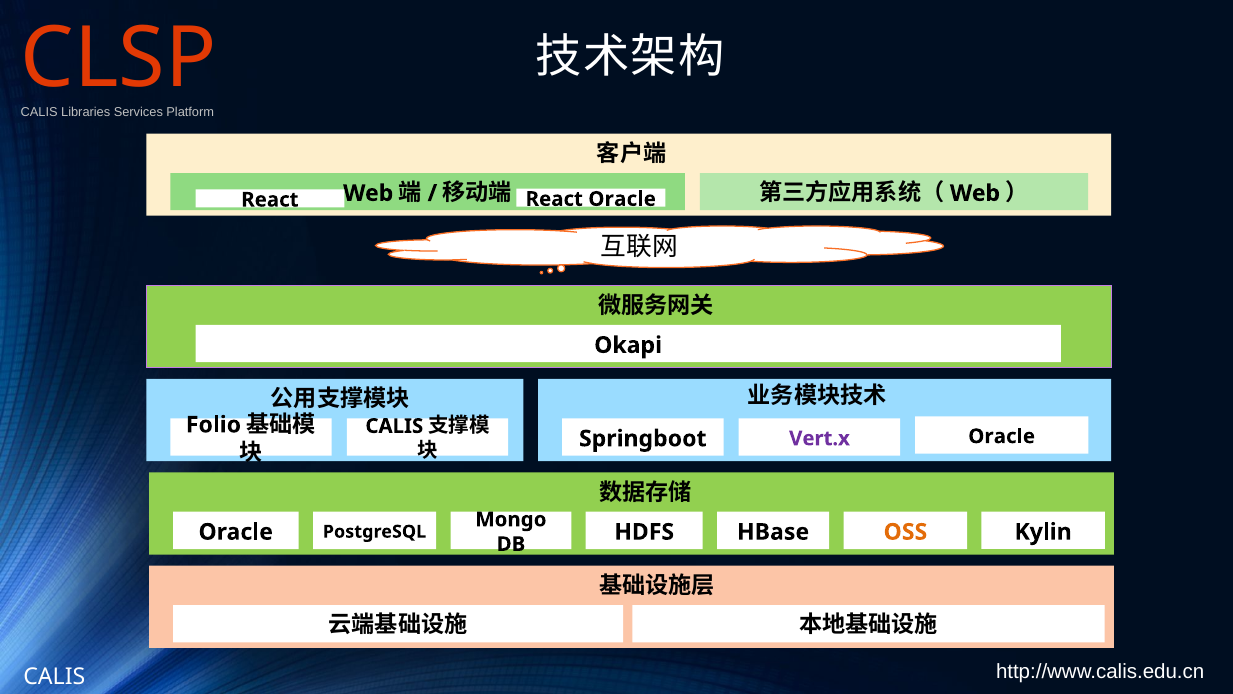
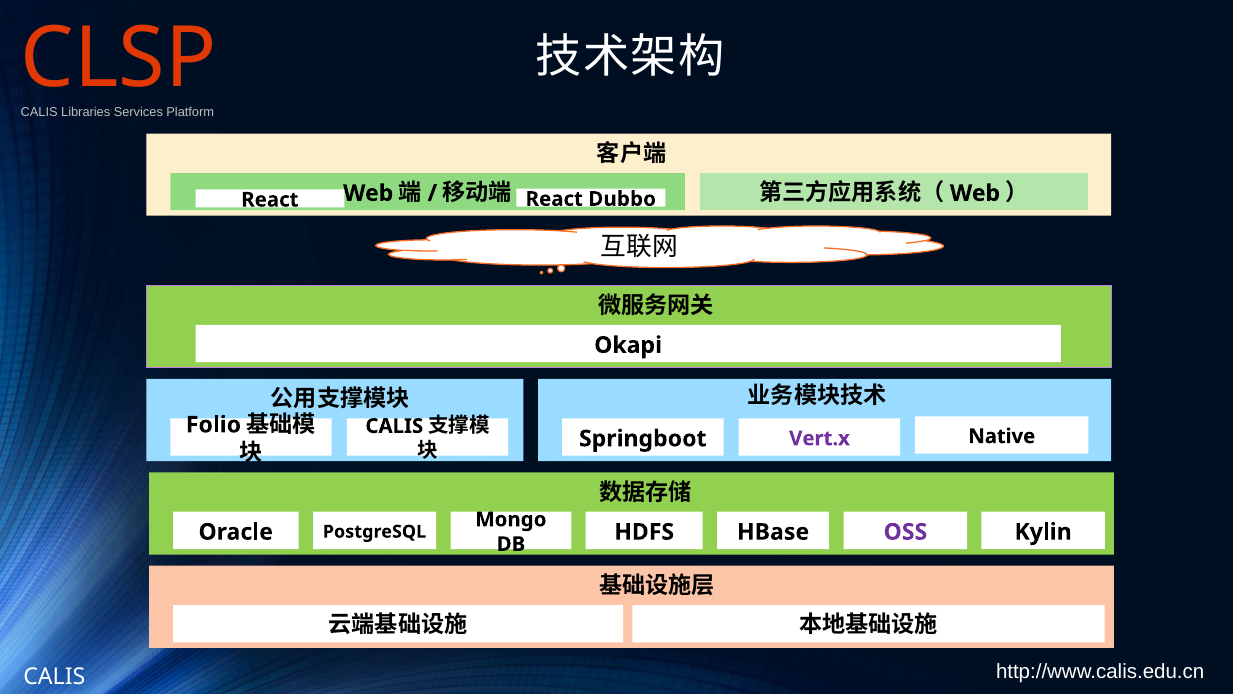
React Oracle: Oracle -> Dubbo
Oracle at (1002, 436): Oracle -> Native
OSS colour: orange -> purple
